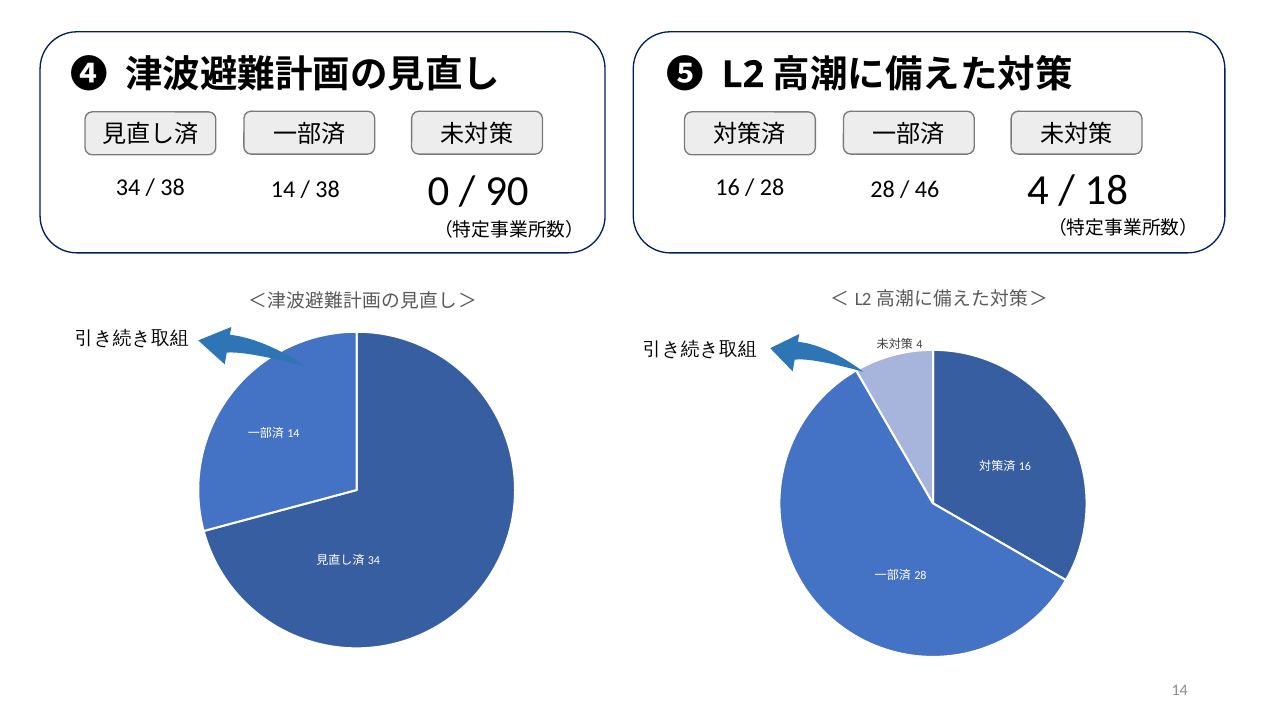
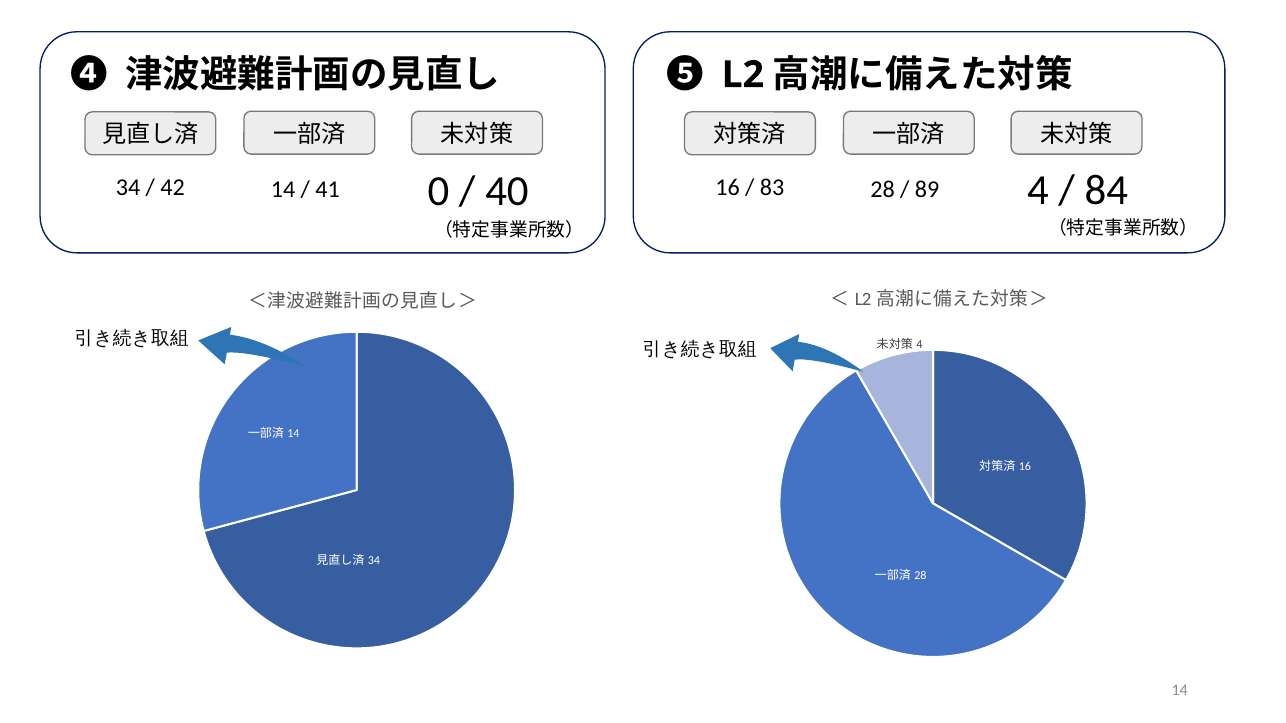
18: 18 -> 84
90: 90 -> 40
38 at (173, 188): 38 -> 42
28 at (772, 188): 28 -> 83
38 at (328, 190): 38 -> 41
46: 46 -> 89
